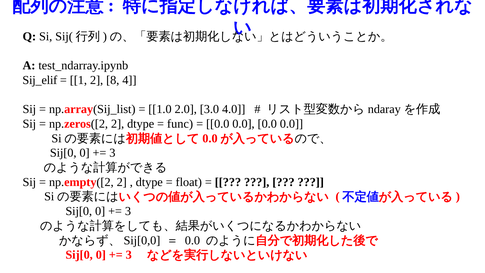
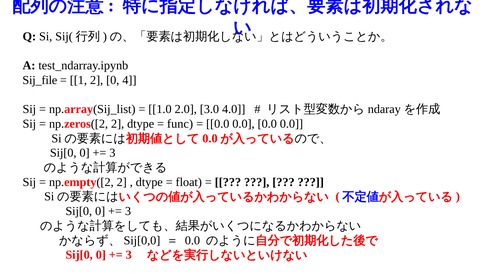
Sij_elif: Sij_elif -> Sij_file
2 8: 8 -> 0
